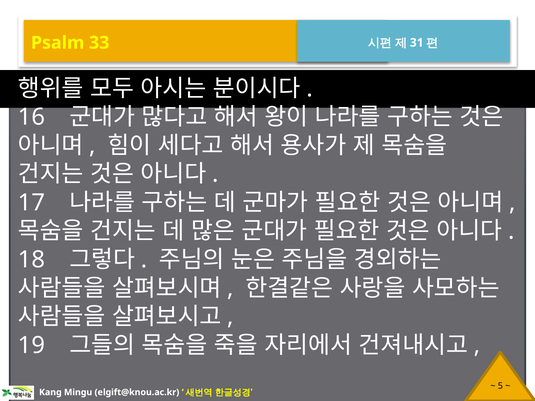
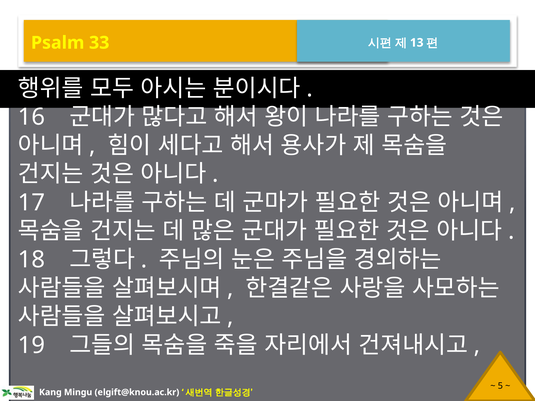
31: 31 -> 13
